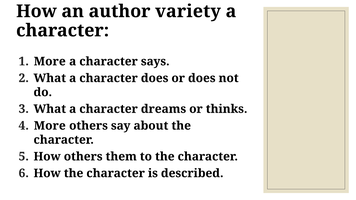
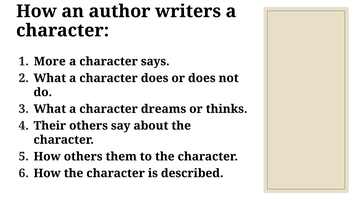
variety: variety -> writers
More at (50, 126): More -> Their
